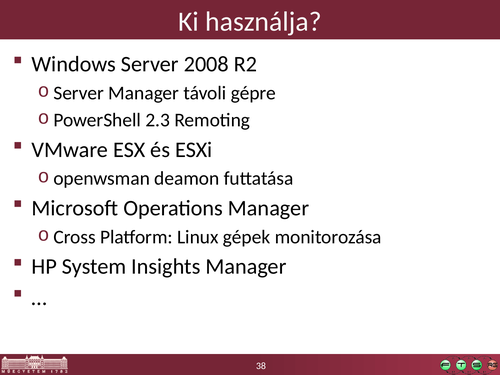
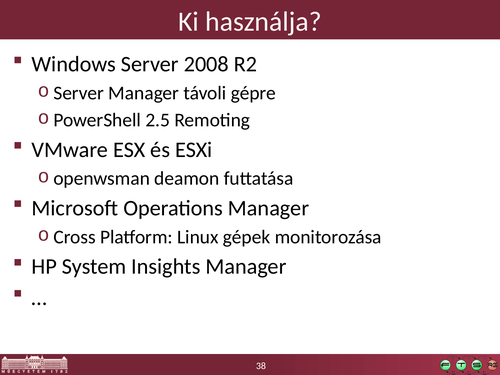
2.3: 2.3 -> 2.5
